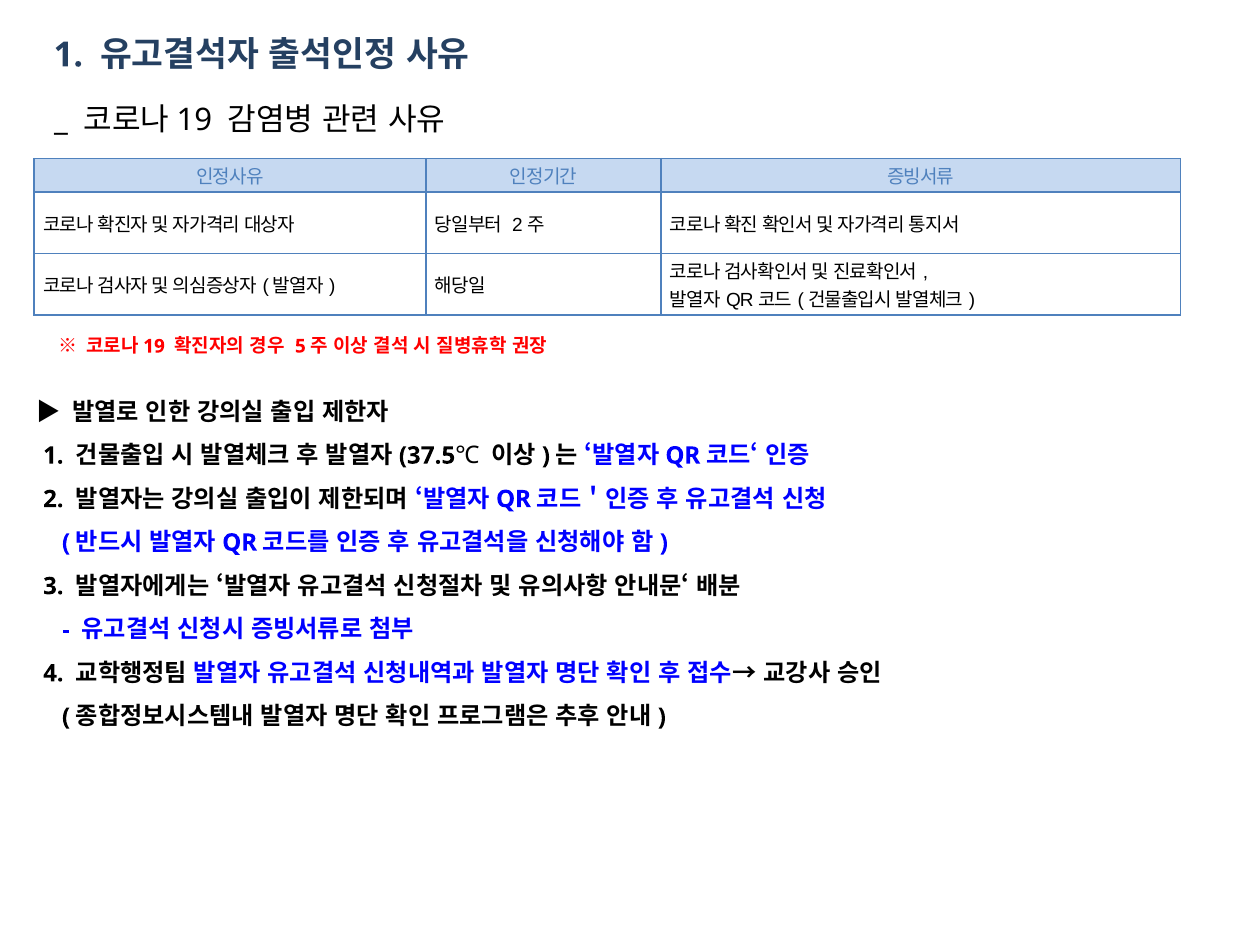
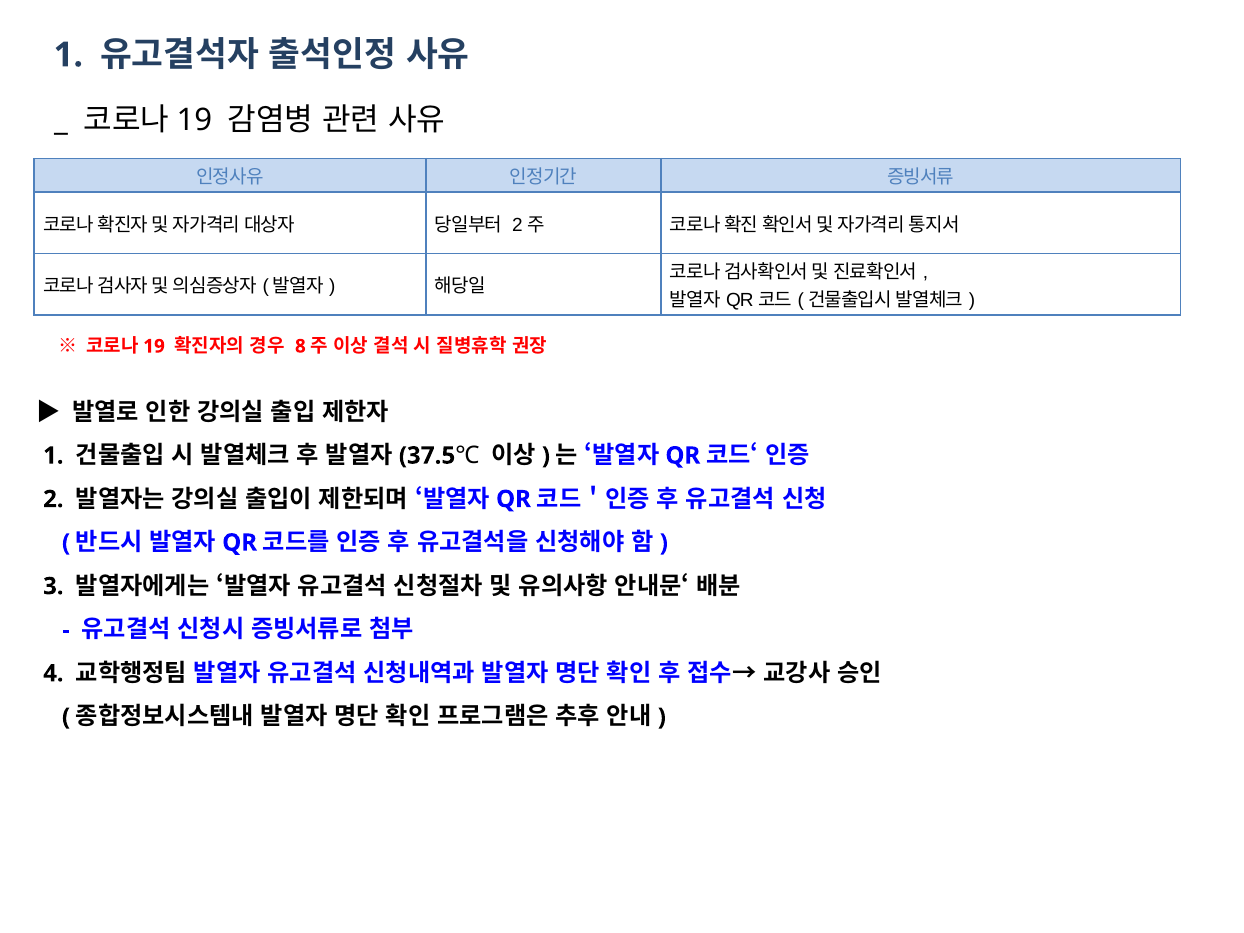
5: 5 -> 8
